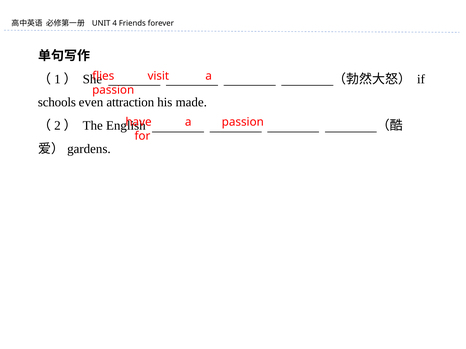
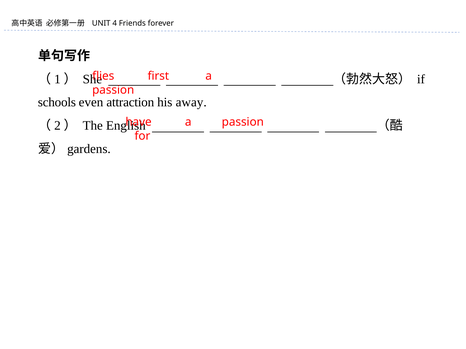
visit: visit -> first
made: made -> away
